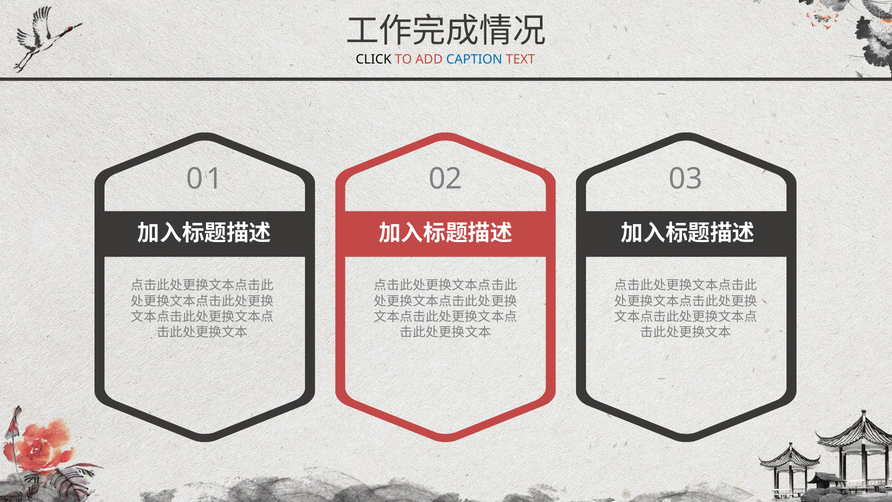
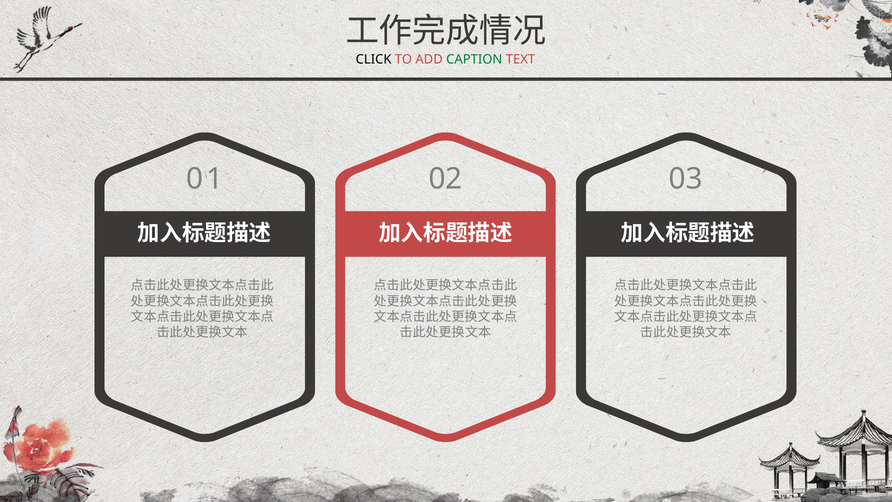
CAPTION colour: blue -> green
